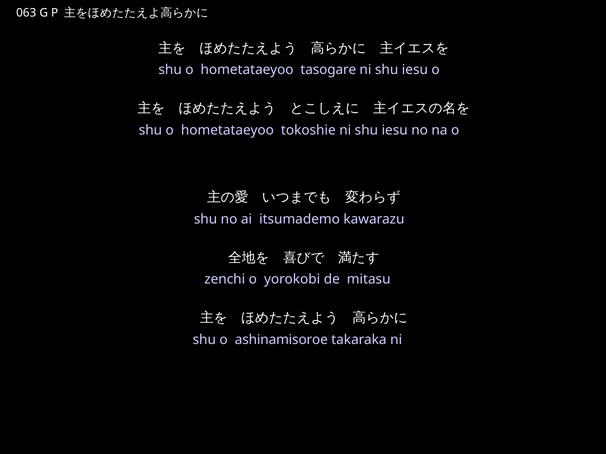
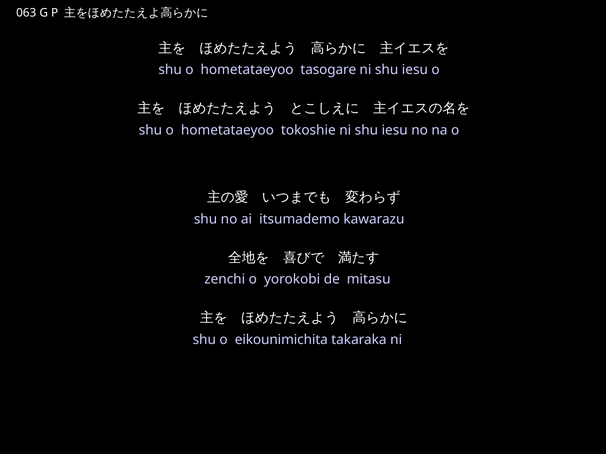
ashinamisoroe: ashinamisoroe -> eikounimichita
